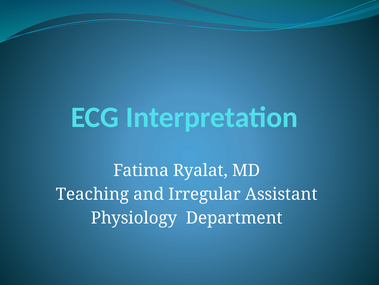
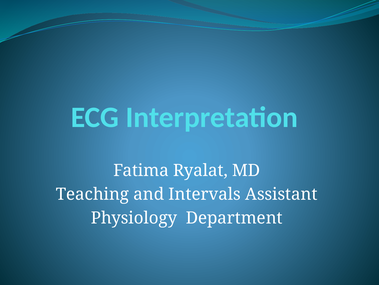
Irregular: Irregular -> Intervals
